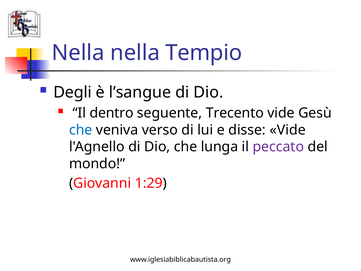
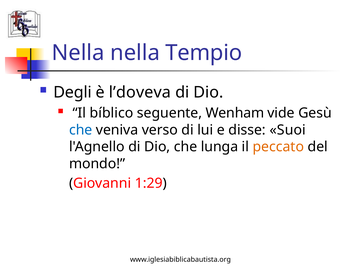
l’sangue: l’sangue -> l’doveva
dentro: dentro -> bíblico
Trecento: Trecento -> Wenham
disse Vide: Vide -> Suoi
peccato colour: purple -> orange
